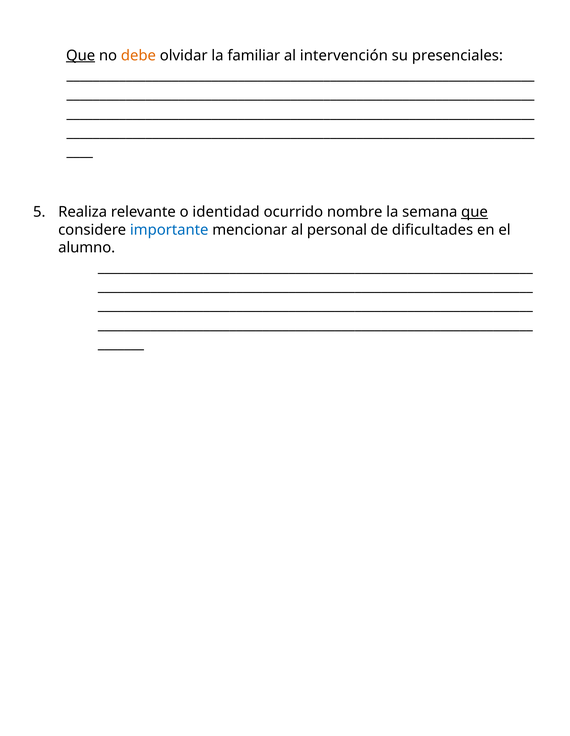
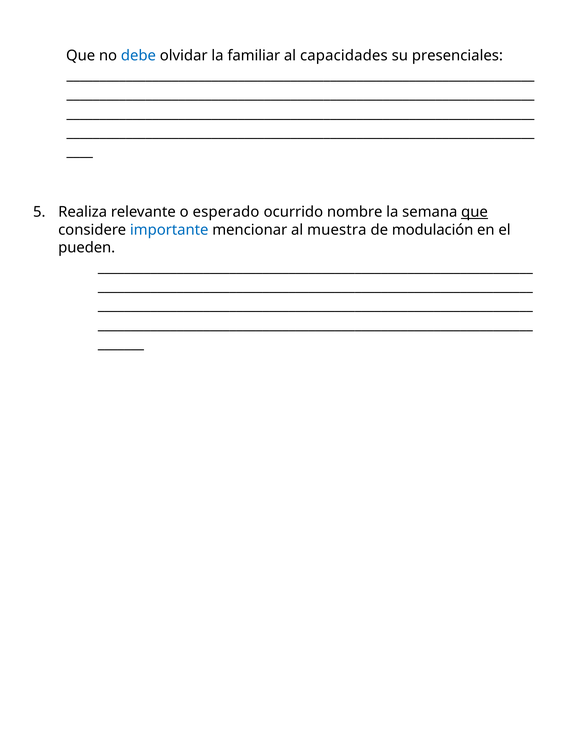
Que at (81, 56) underline: present -> none
debe colour: orange -> blue
intervención: intervención -> capacidades
identidad: identidad -> esperado
personal: personal -> muestra
dificultades: dificultades -> modulación
alumno: alumno -> pueden
